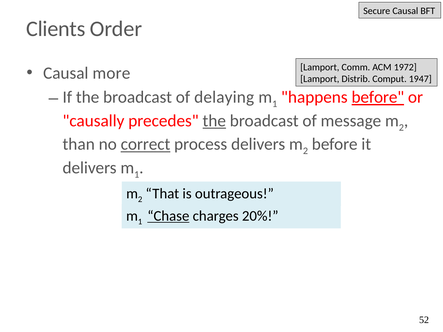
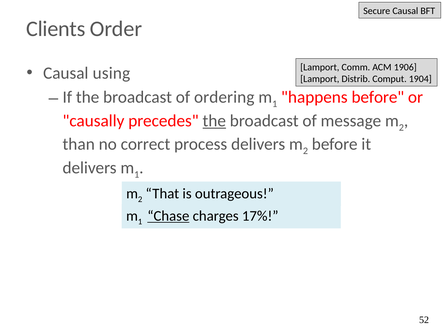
1972: 1972 -> 1906
more: more -> using
1947: 1947 -> 1904
delaying: delaying -> ordering
before at (378, 97) underline: present -> none
correct underline: present -> none
20%: 20% -> 17%
